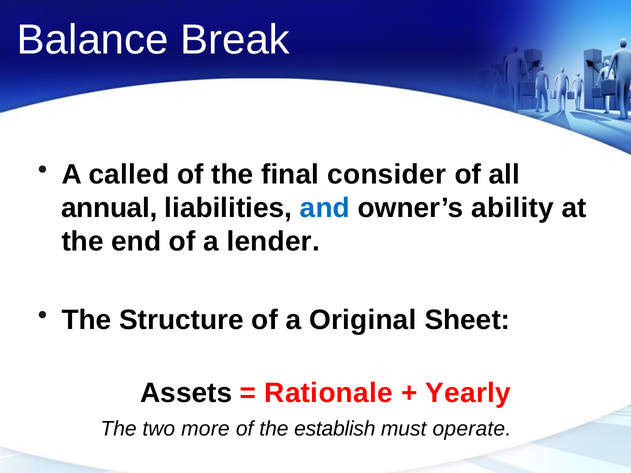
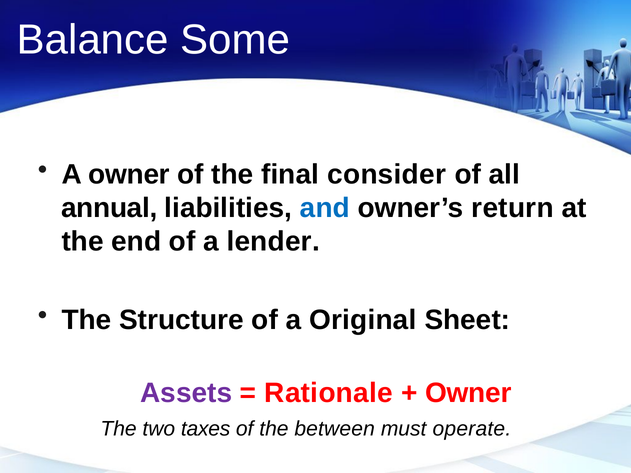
Break: Break -> Some
A called: called -> owner
ability: ability -> return
Assets colour: black -> purple
Yearly at (468, 393): Yearly -> Owner
more: more -> taxes
establish: establish -> between
